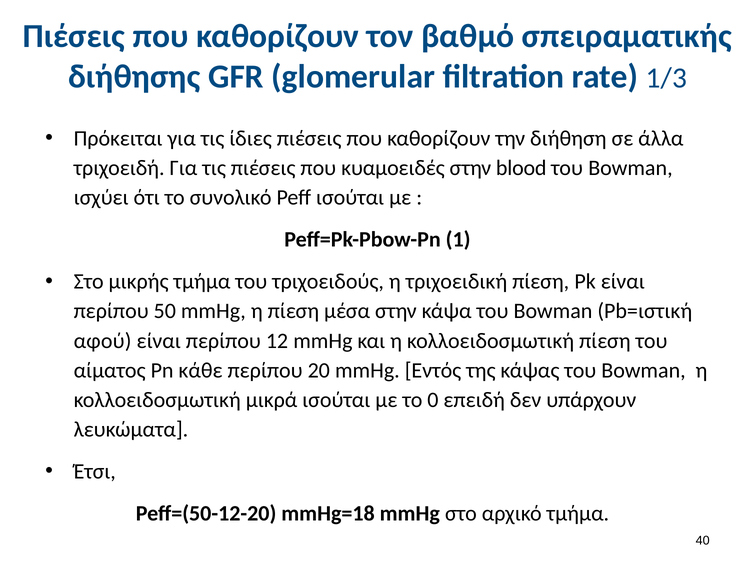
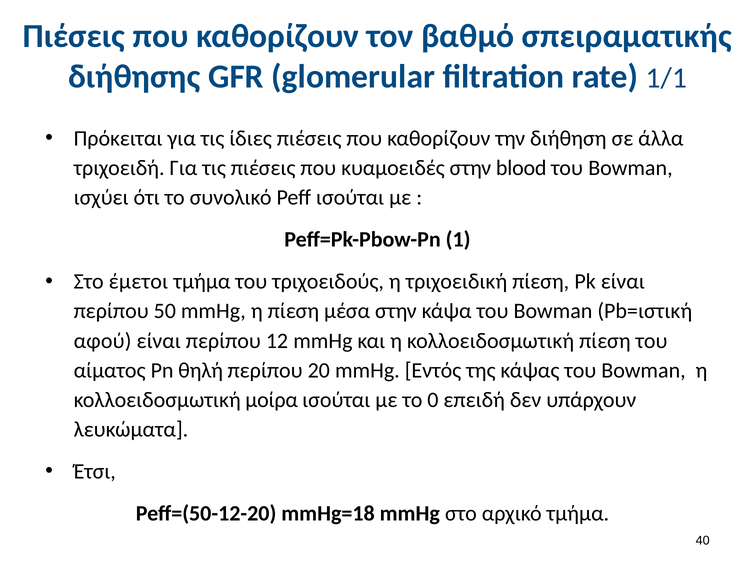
1/3: 1/3 -> 1/1
μικρής: μικρής -> έμετοι
κάθε: κάθε -> θηλή
μικρά: μικρά -> μοίρα
